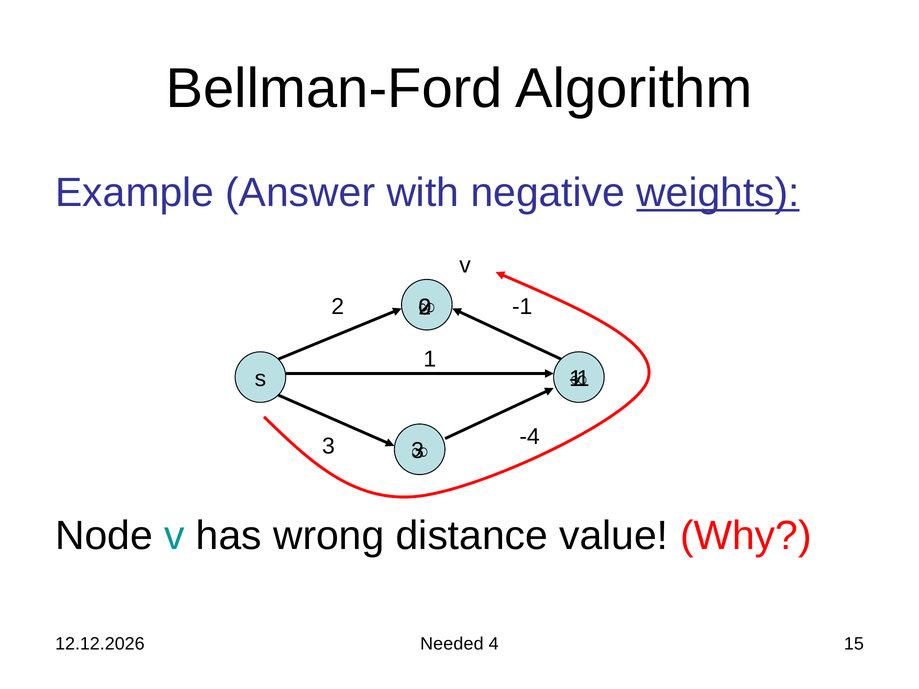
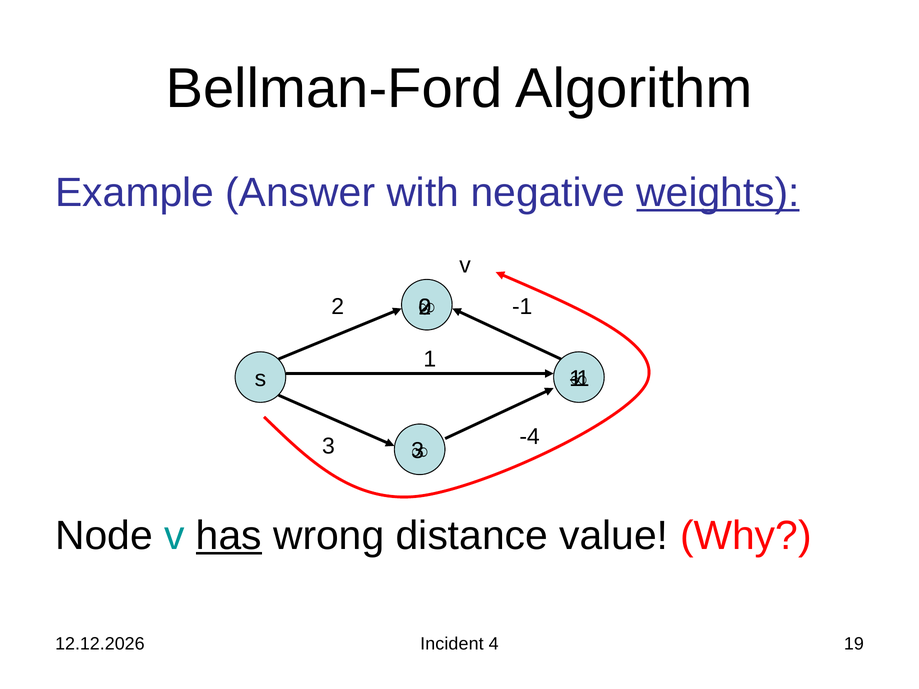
has underline: none -> present
Needed: Needed -> Incident
15: 15 -> 19
